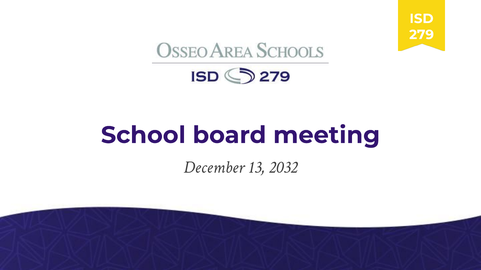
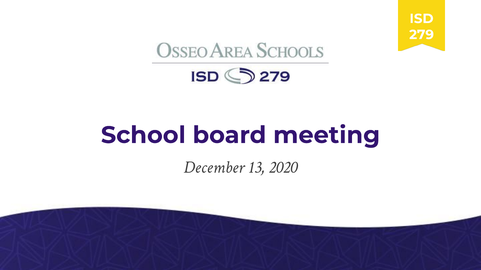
2032: 2032 -> 2020
